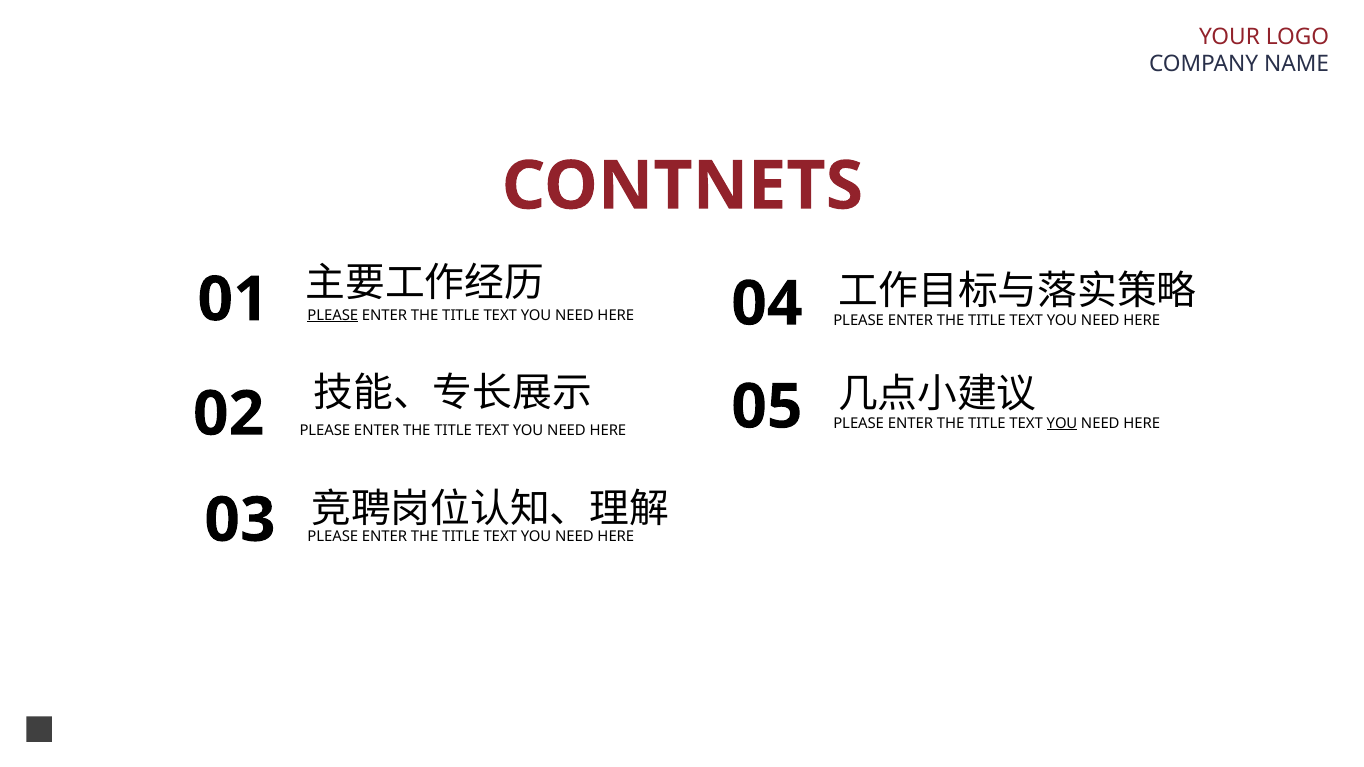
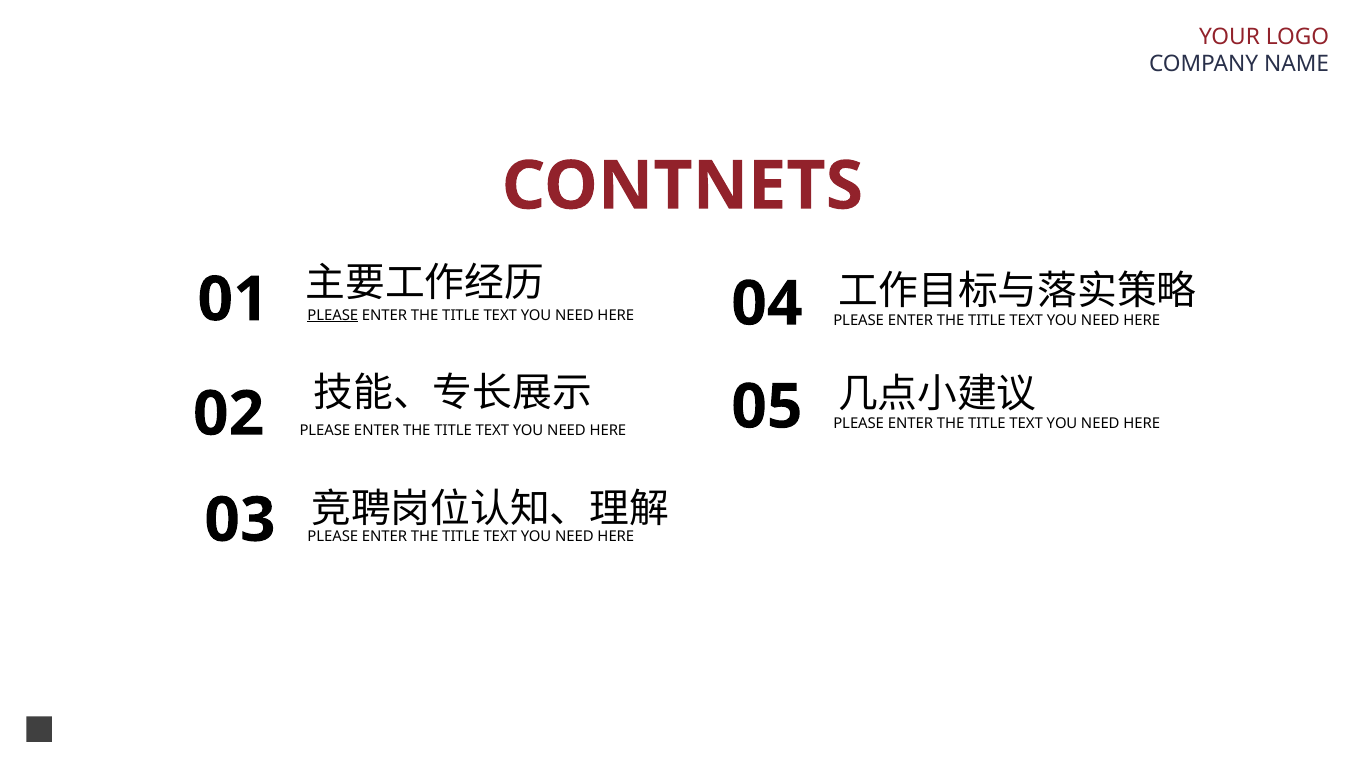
YOU at (1062, 423) underline: present -> none
